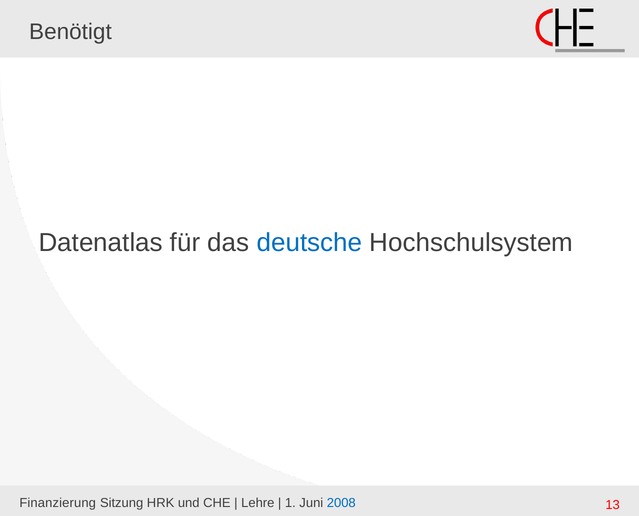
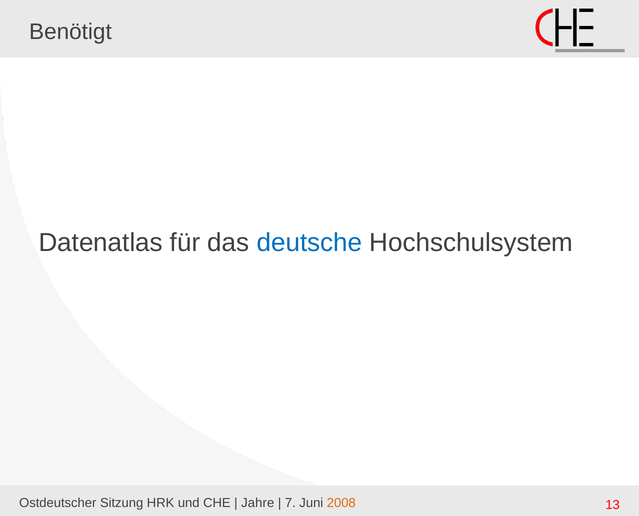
Finanzierung: Finanzierung -> Ostdeutscher
Lehre: Lehre -> Jahre
1: 1 -> 7
2008 colour: blue -> orange
